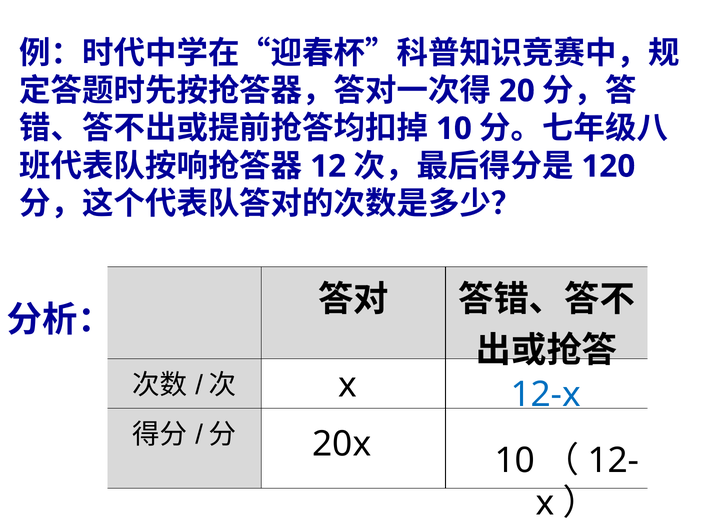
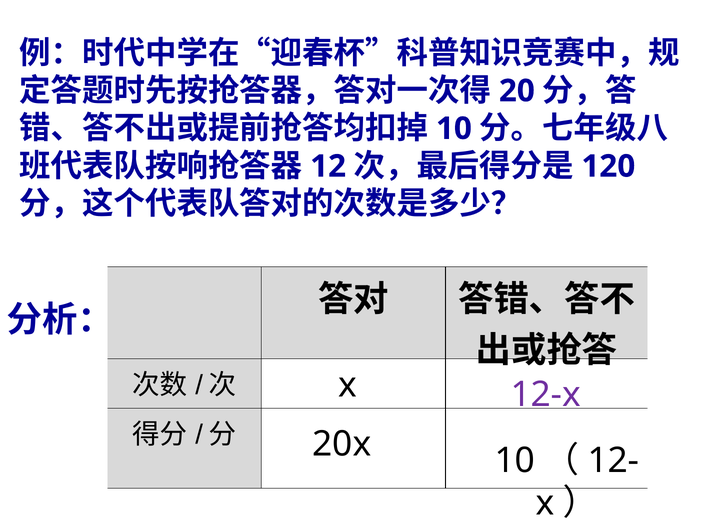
12-x colour: blue -> purple
